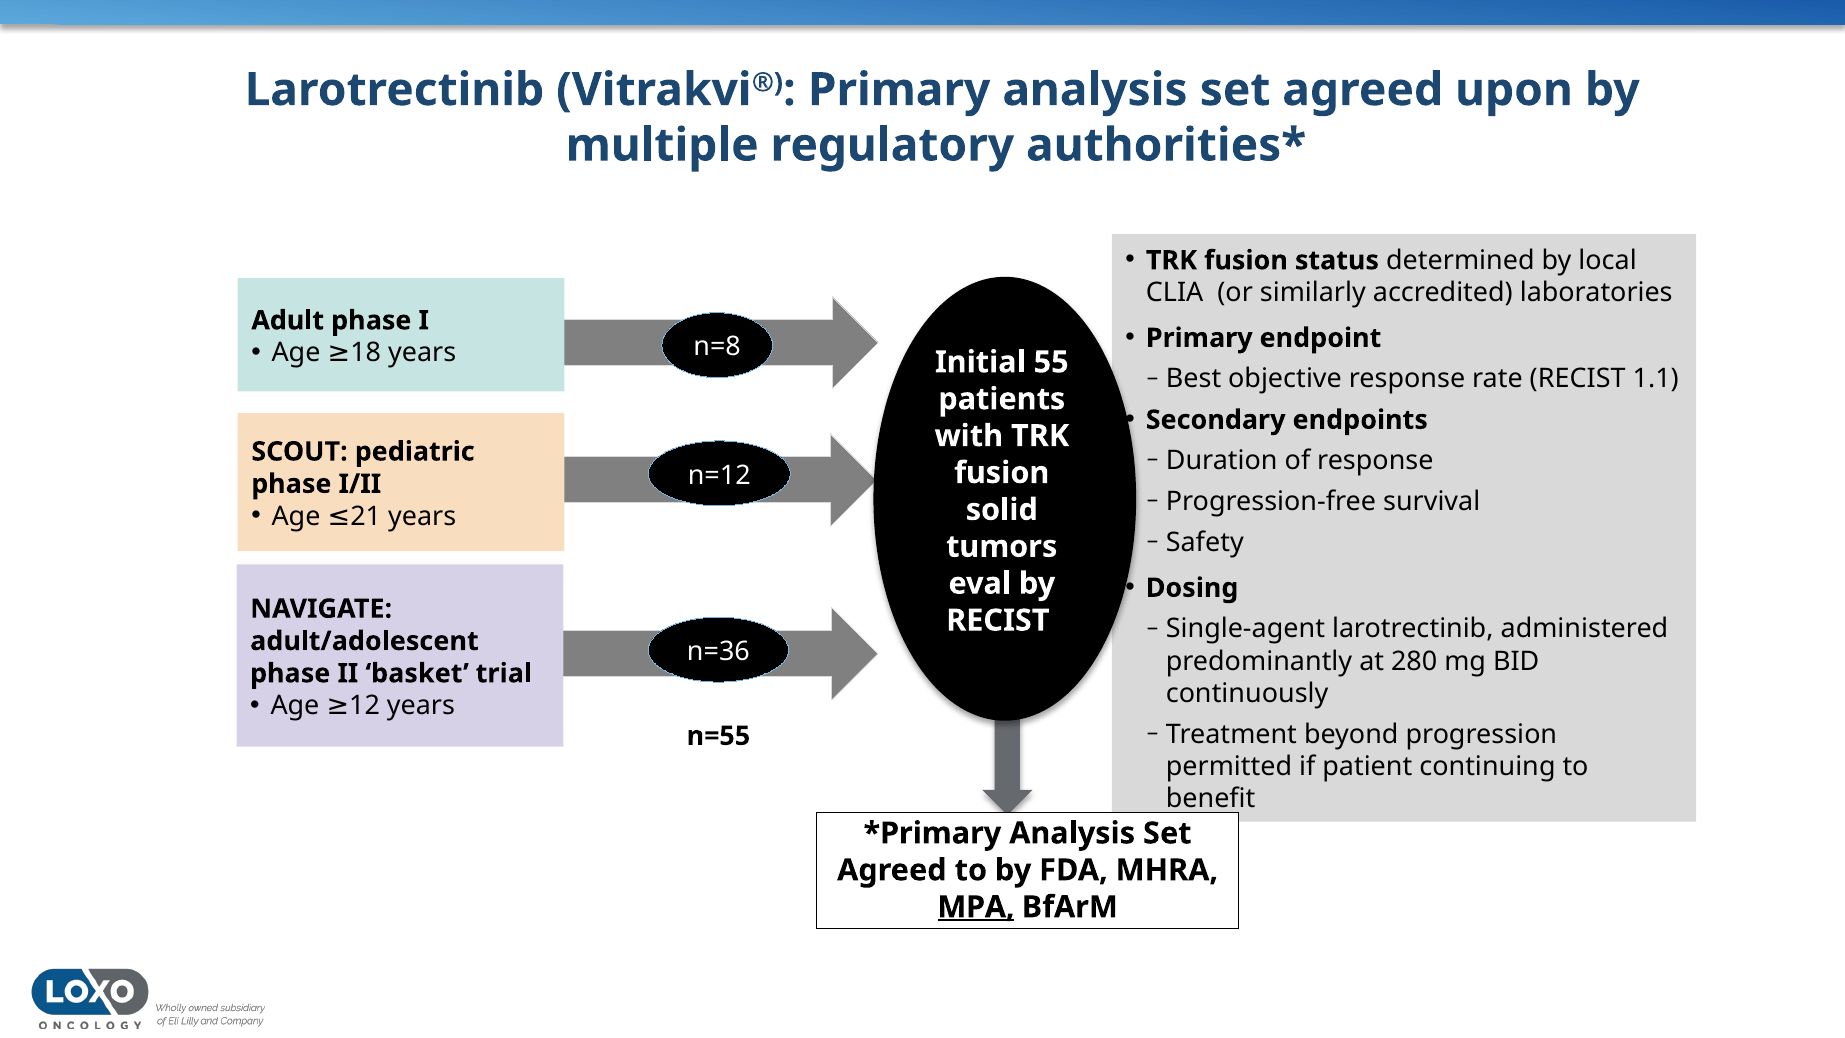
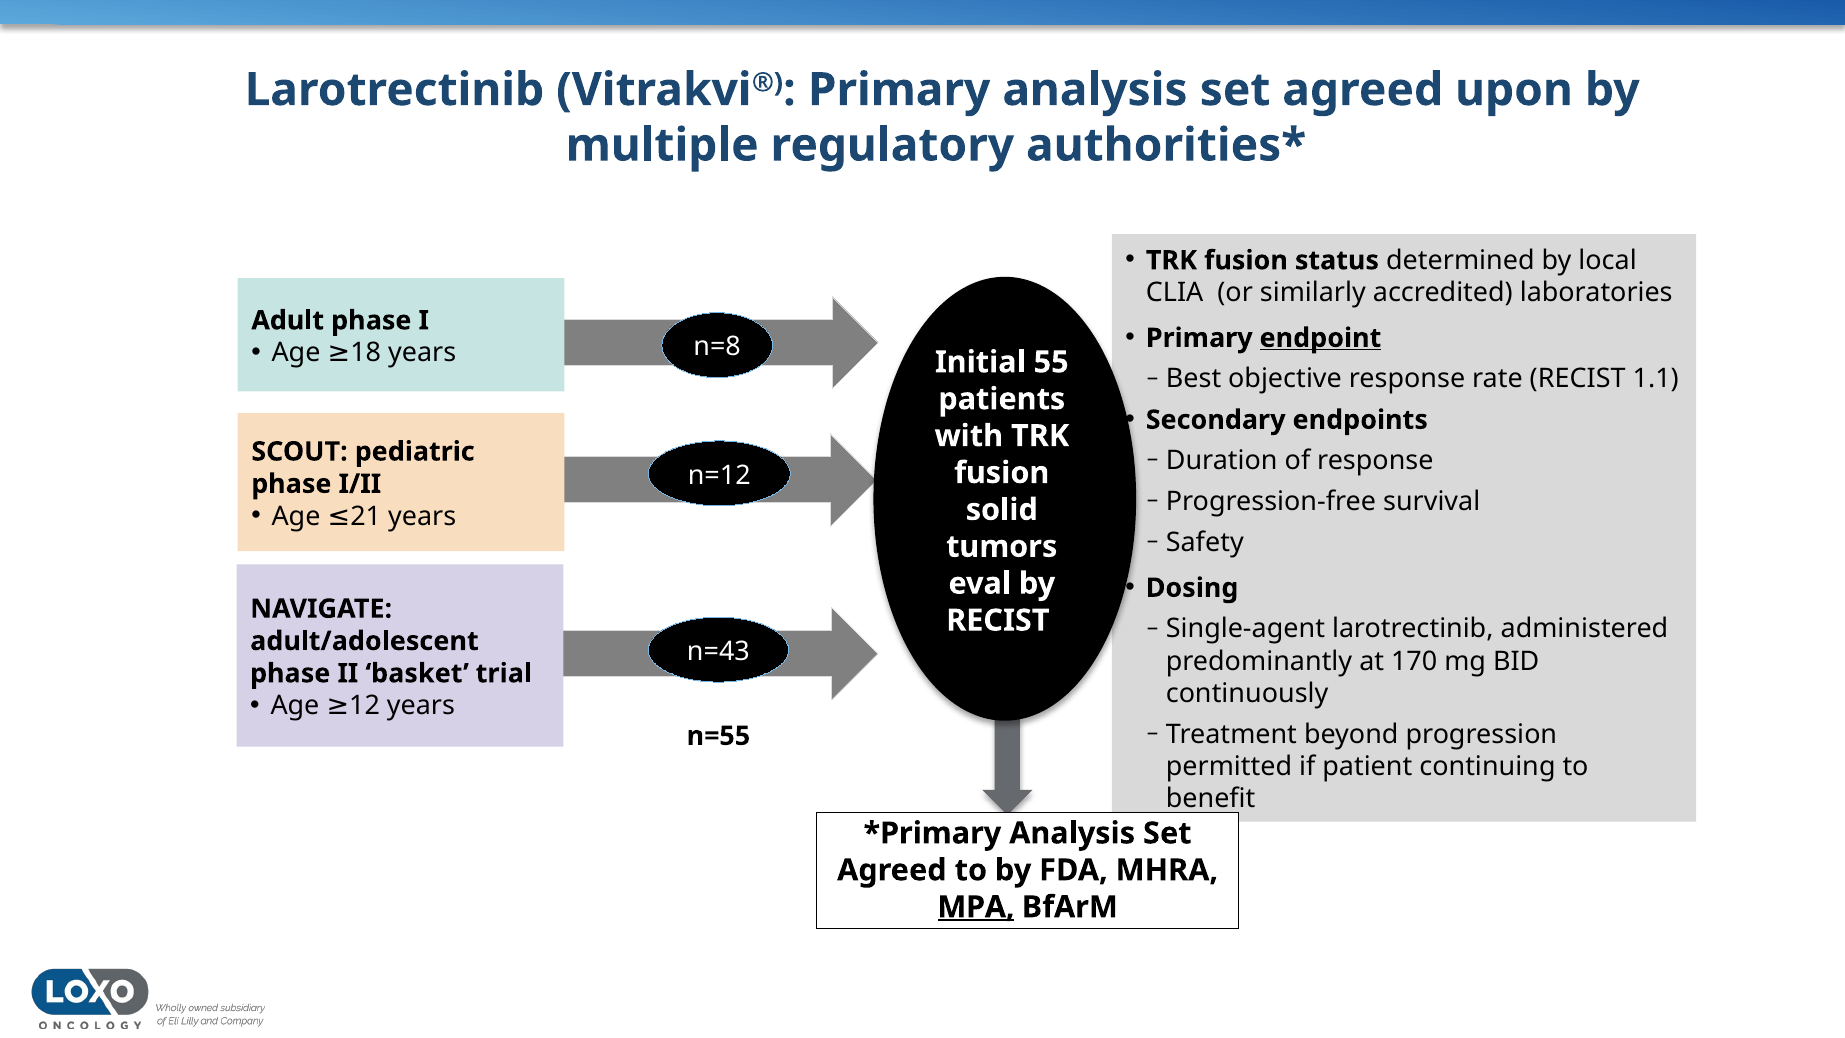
endpoint underline: none -> present
n=36: n=36 -> n=43
280: 280 -> 170
